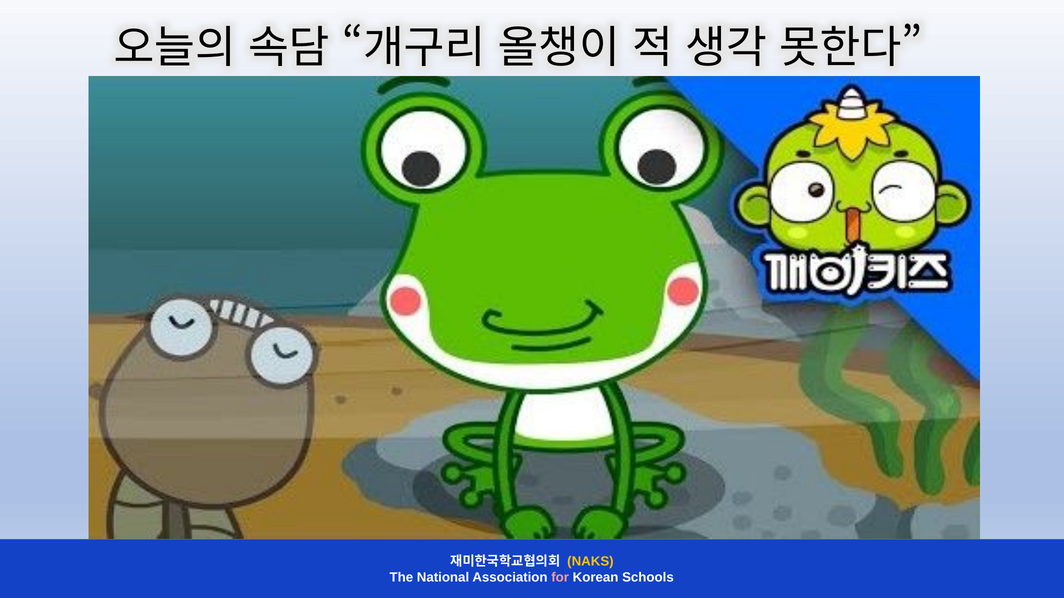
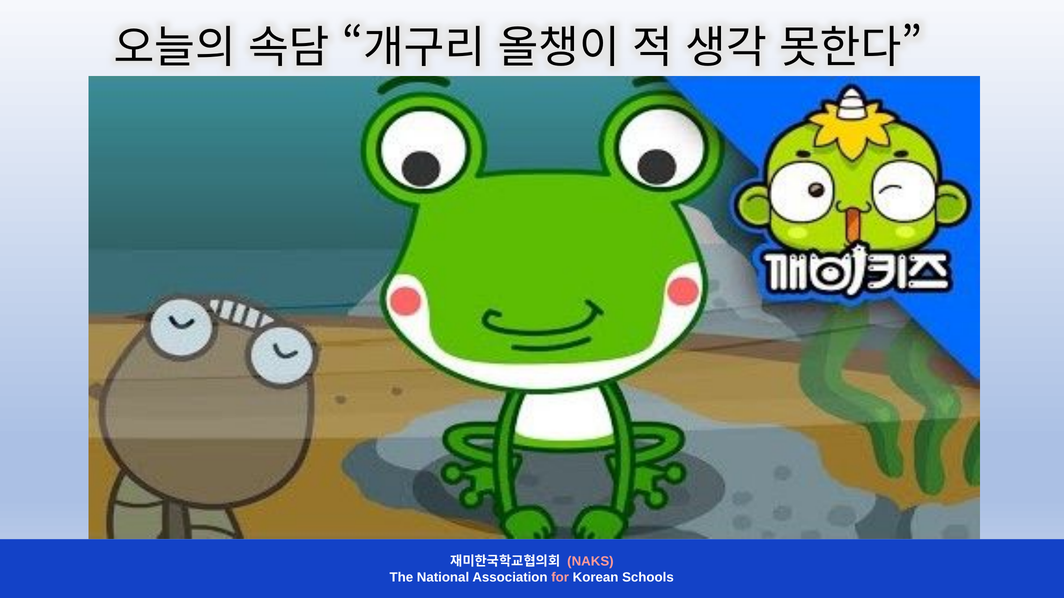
NAKS colour: yellow -> pink
